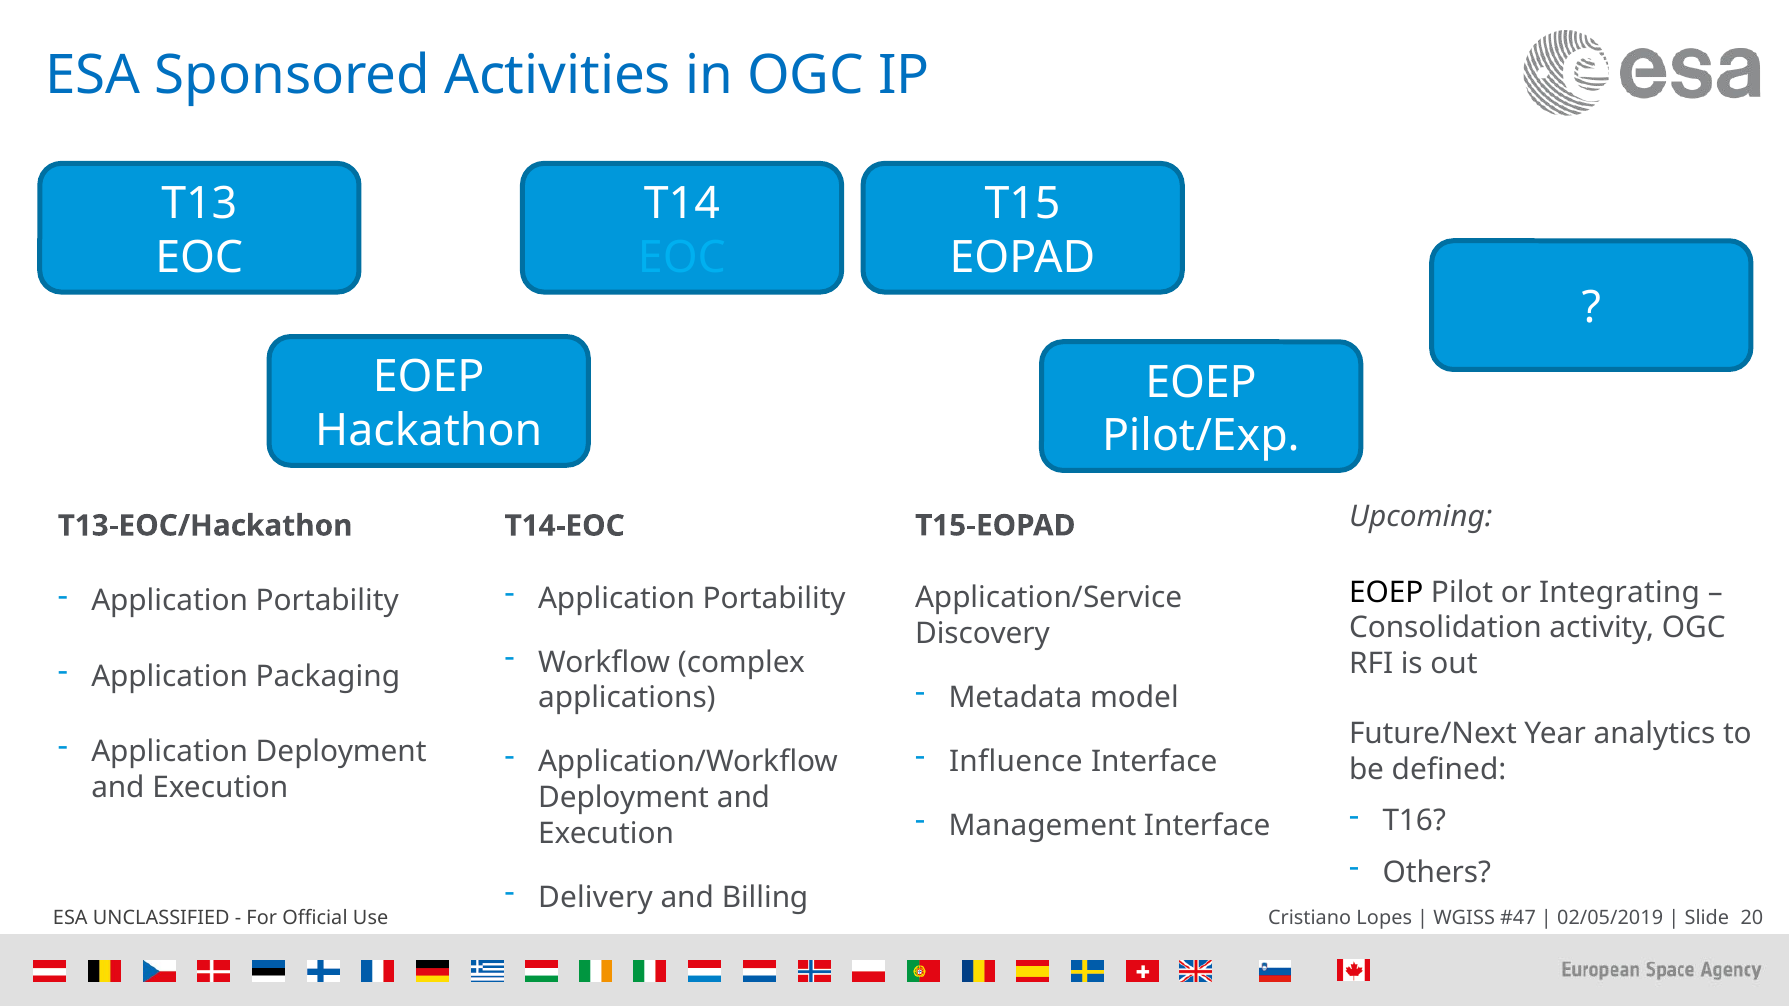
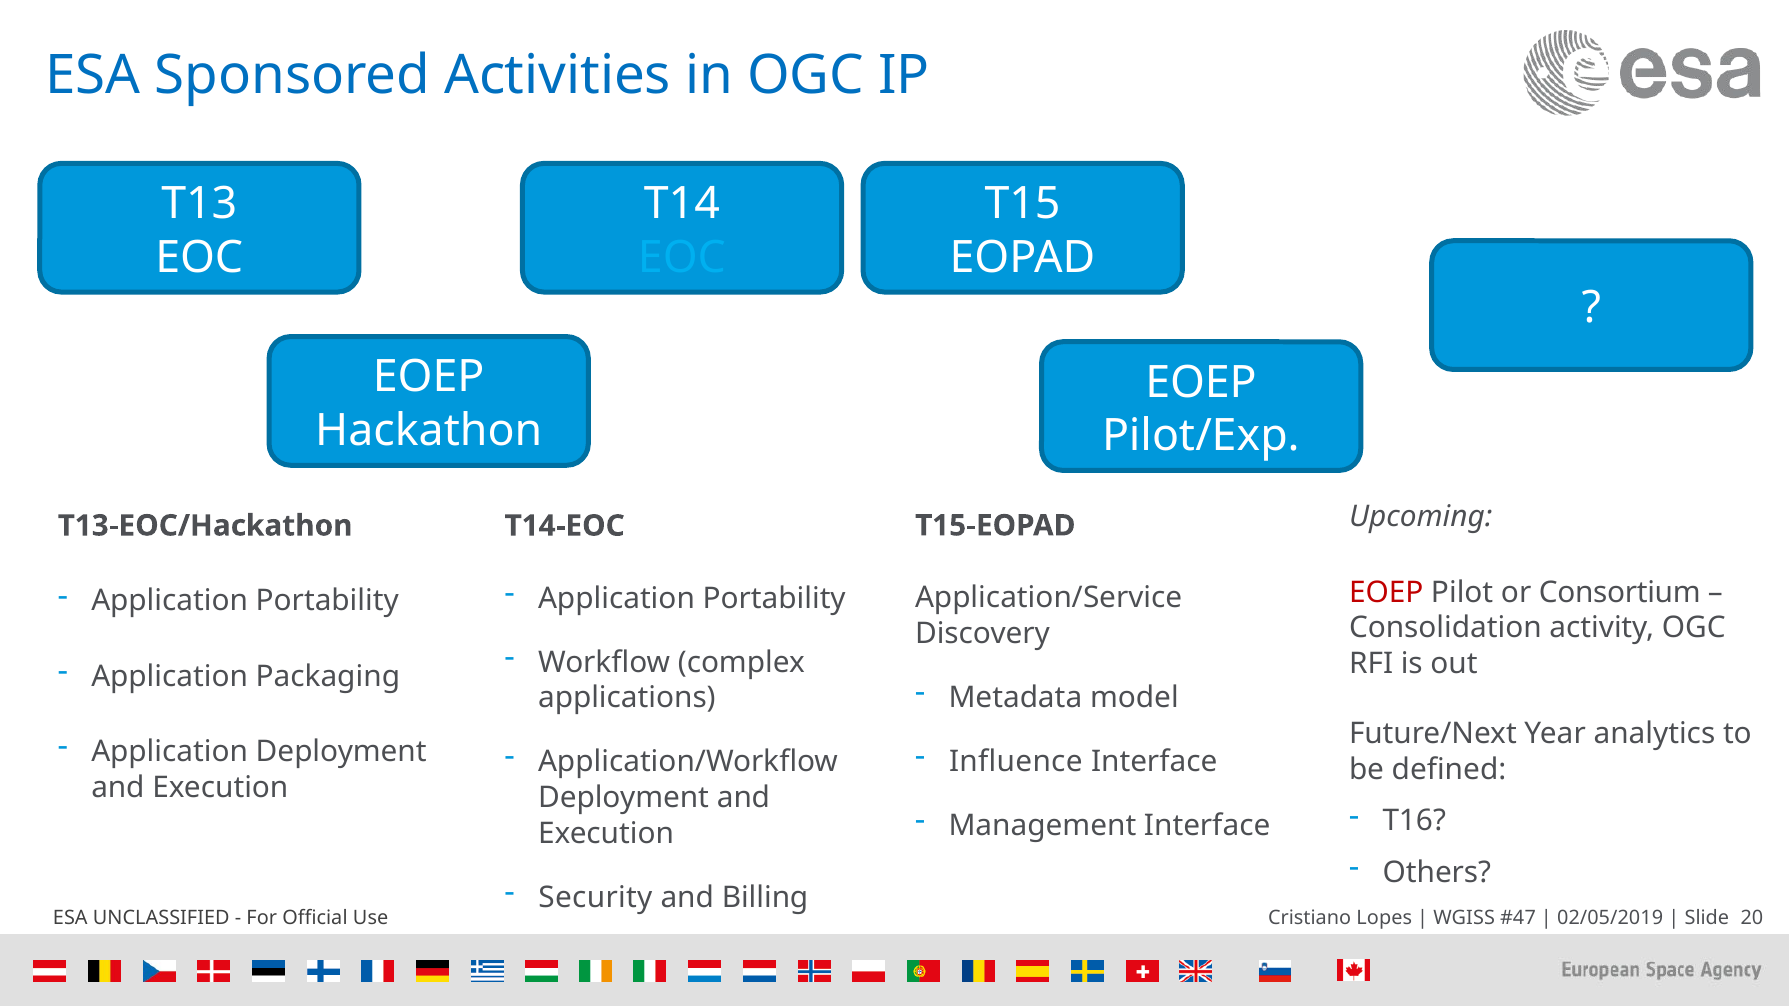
EOEP at (1386, 593) colour: black -> red
Integrating: Integrating -> Consortium
Delivery: Delivery -> Security
